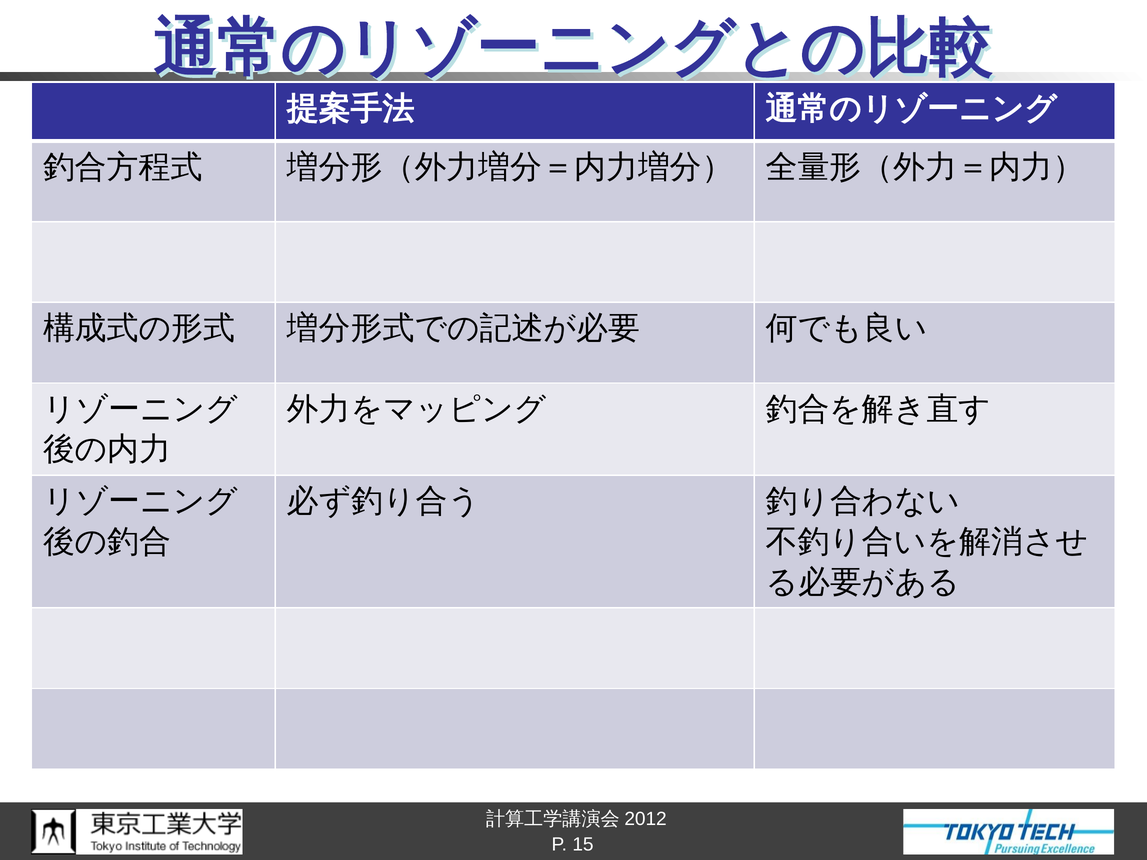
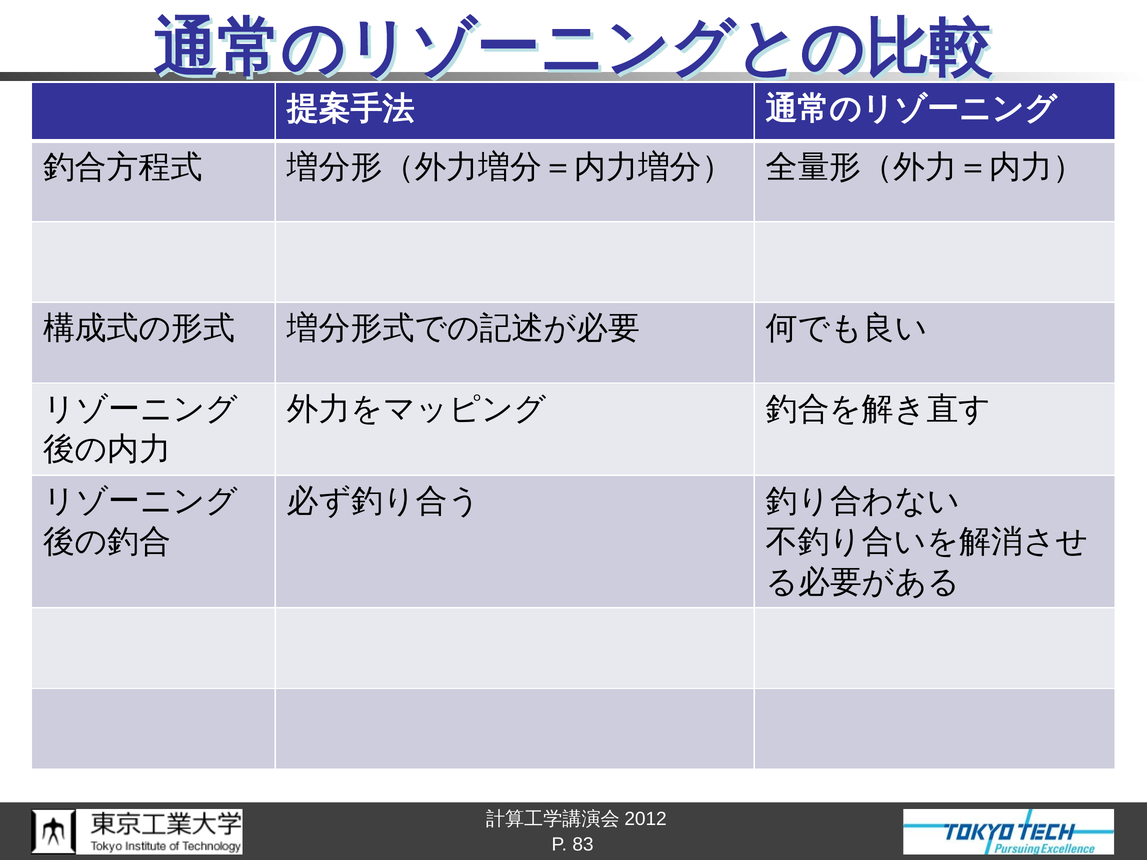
15: 15 -> 83
